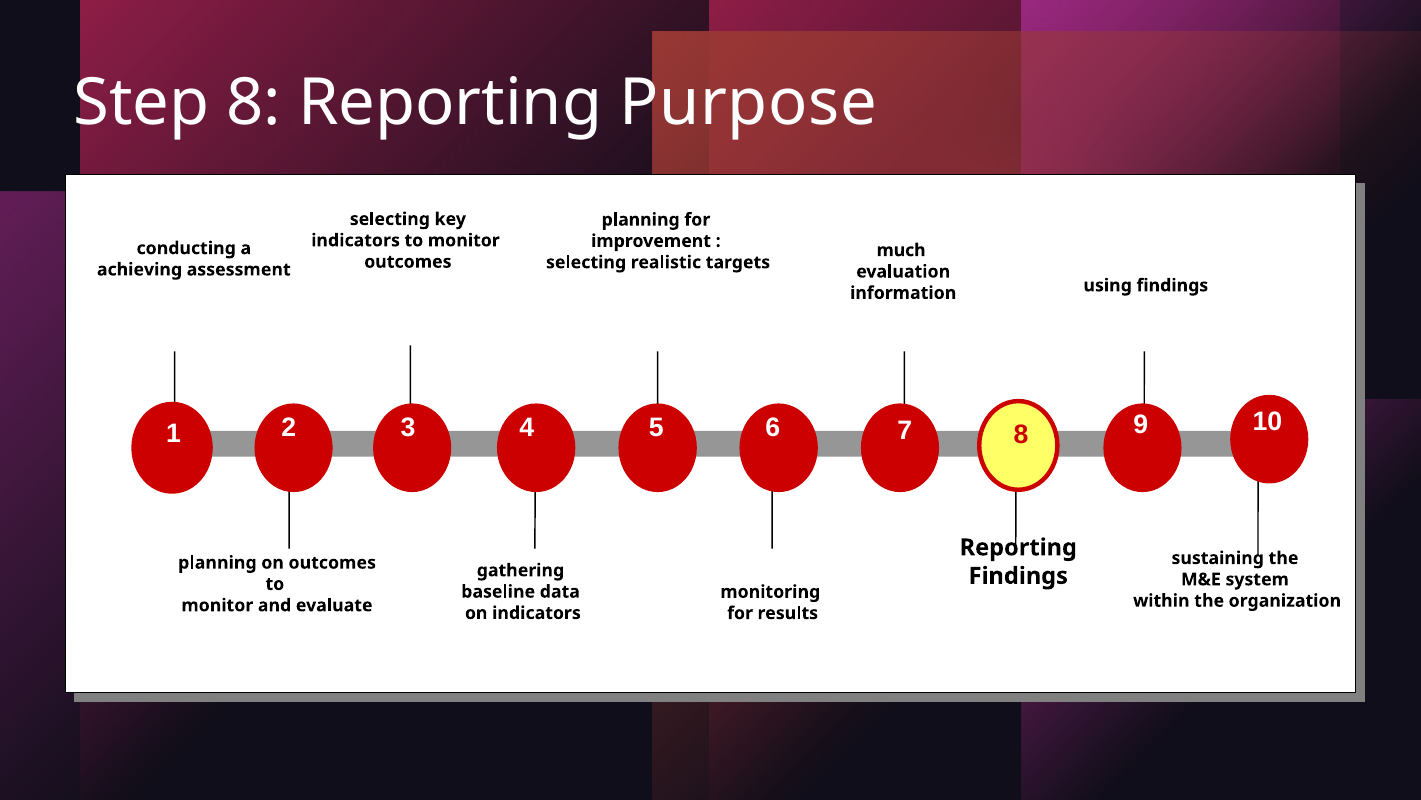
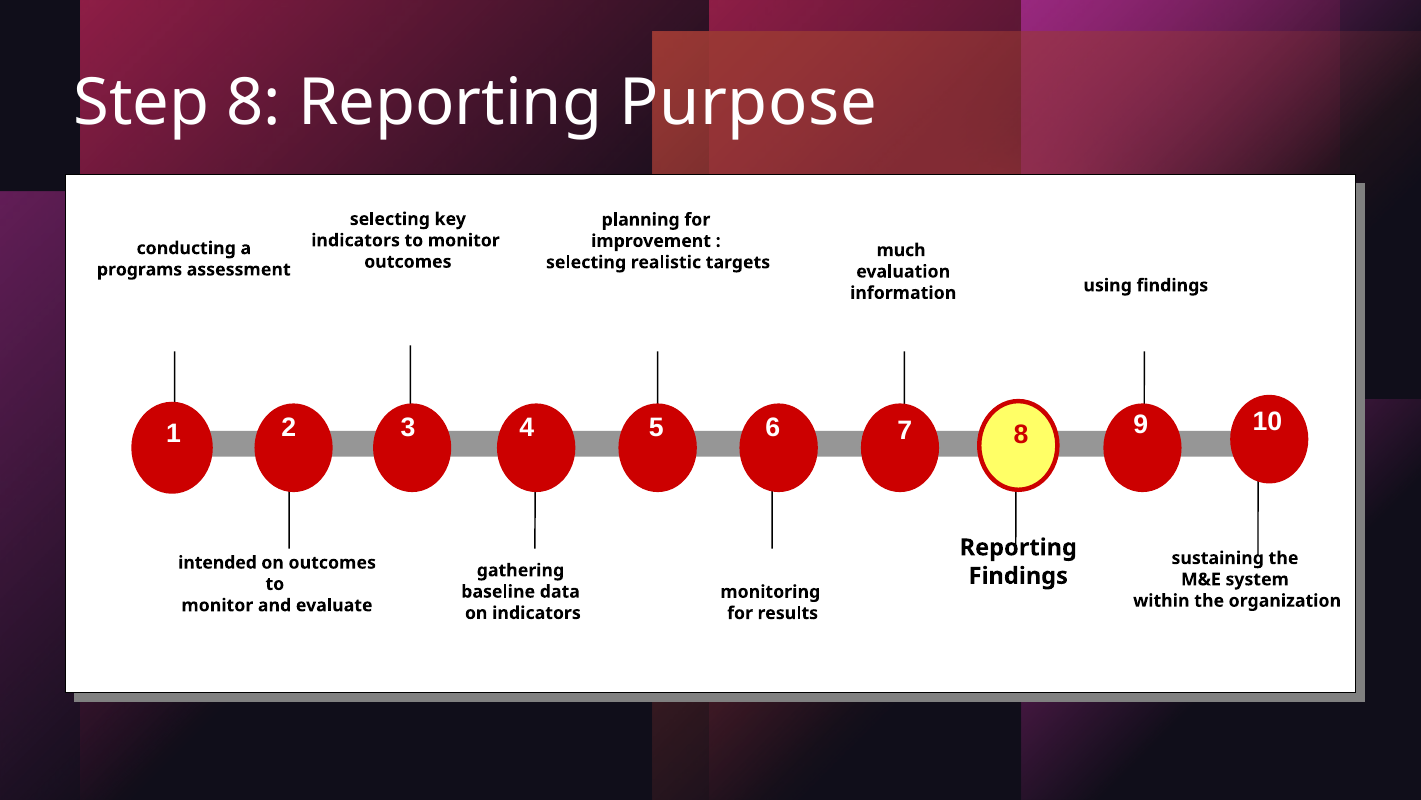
achieving: achieving -> programs
planning at (217, 562): planning -> intended
